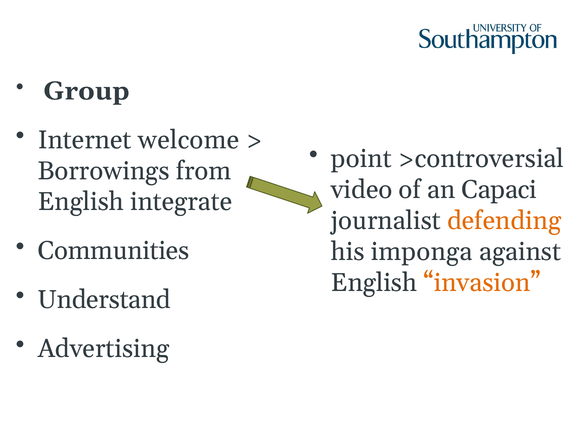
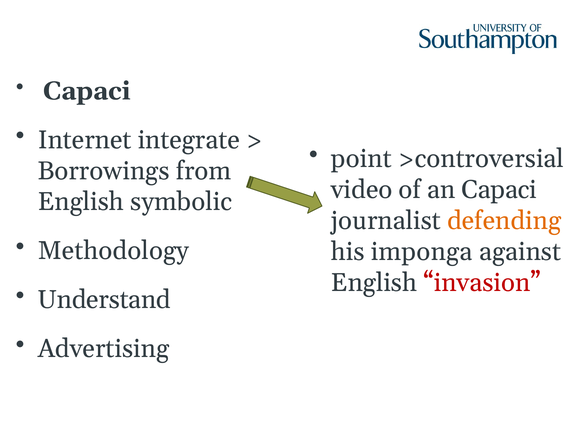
Group at (87, 91): Group -> Capaci
welcome: welcome -> integrate
integrate: integrate -> symbolic
Communities: Communities -> Methodology
invasion colour: orange -> red
